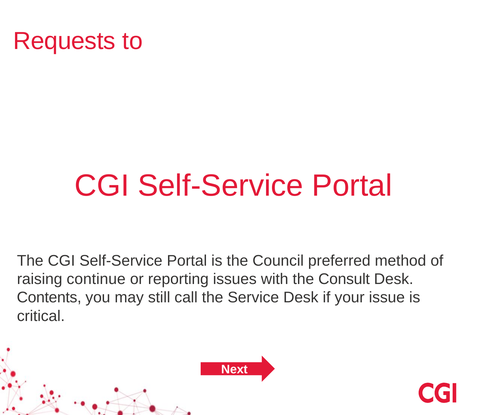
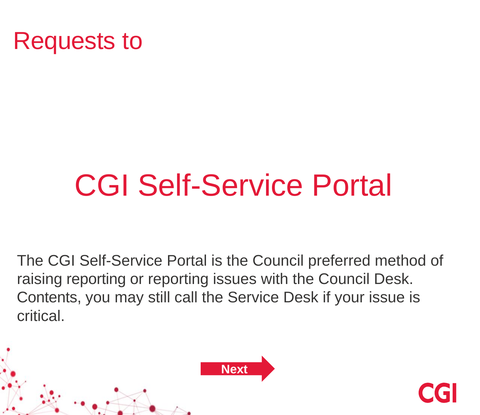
raising continue: continue -> reporting
with the Consult: Consult -> Council
